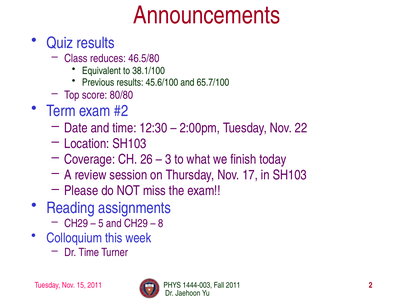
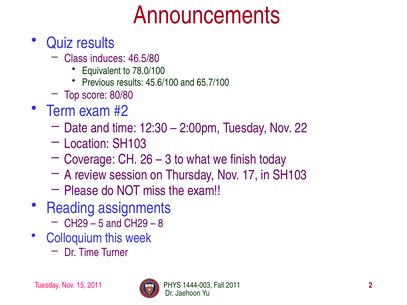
reduces: reduces -> induces
38.1/100: 38.1/100 -> 78.0/100
